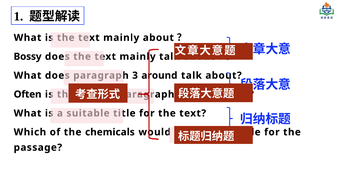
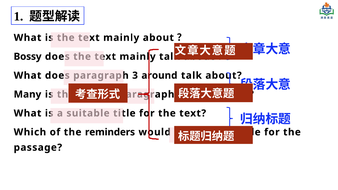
Often: Often -> Many
chemicals: chemicals -> reminders
